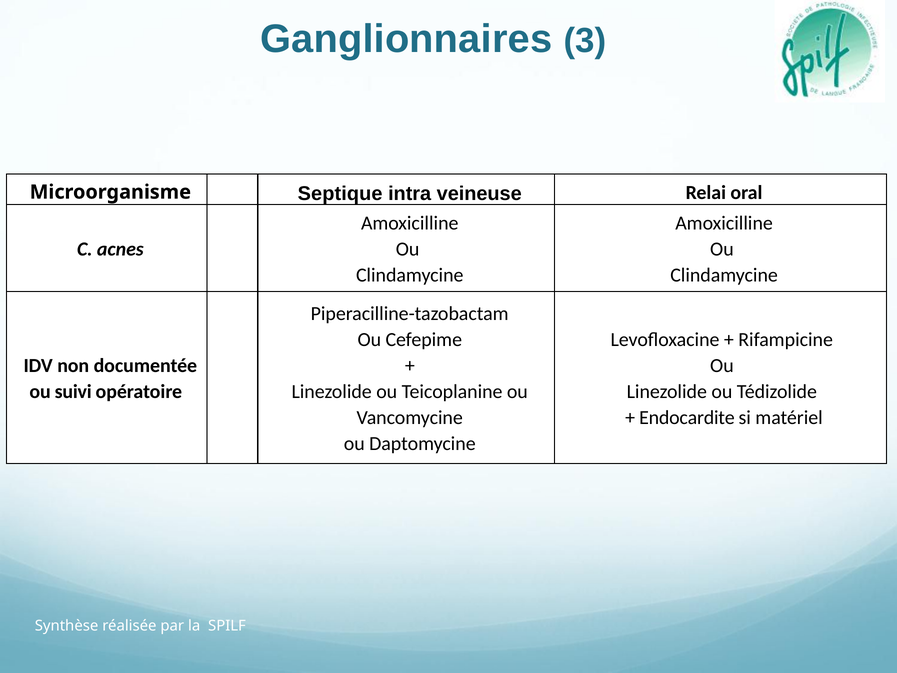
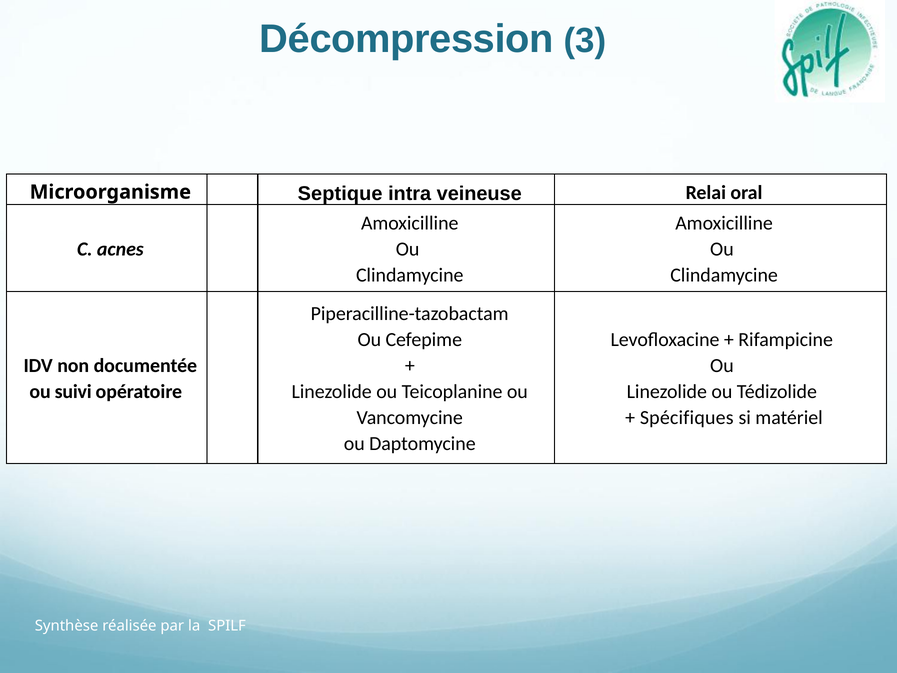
Ganglionnaires: Ganglionnaires -> Décompression
Endocardite: Endocardite -> Spécifiques
